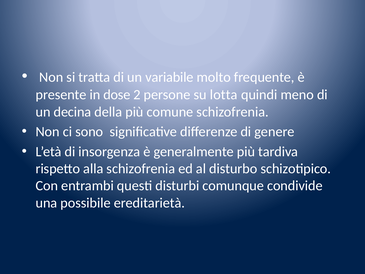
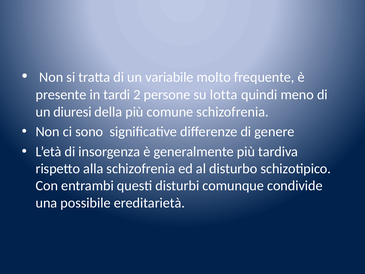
dose: dose -> tardi
decina: decina -> diuresi
